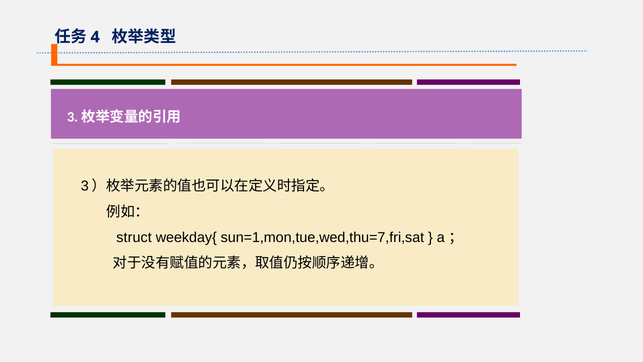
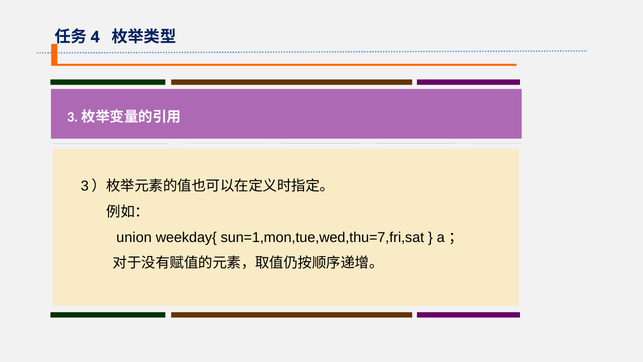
struct: struct -> union
